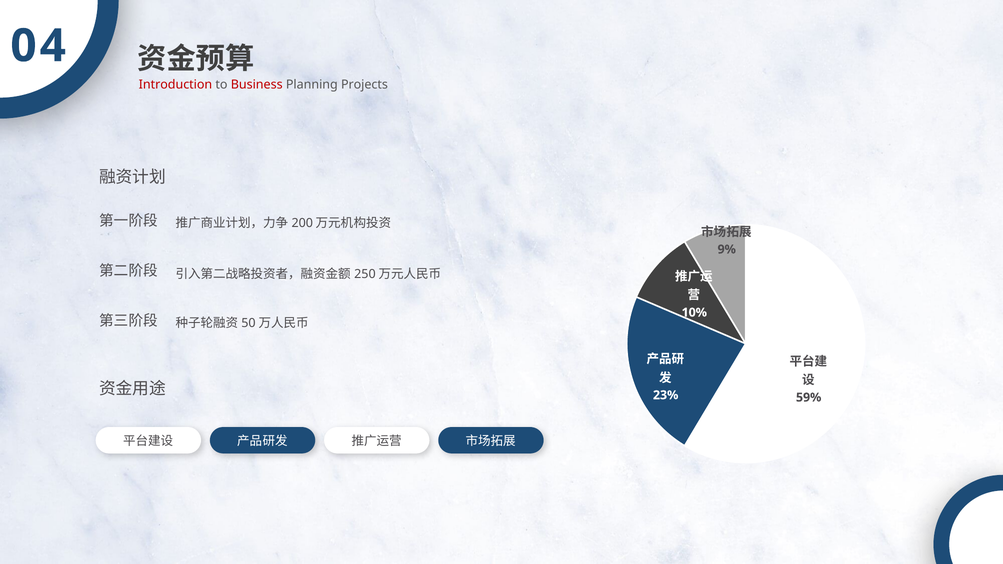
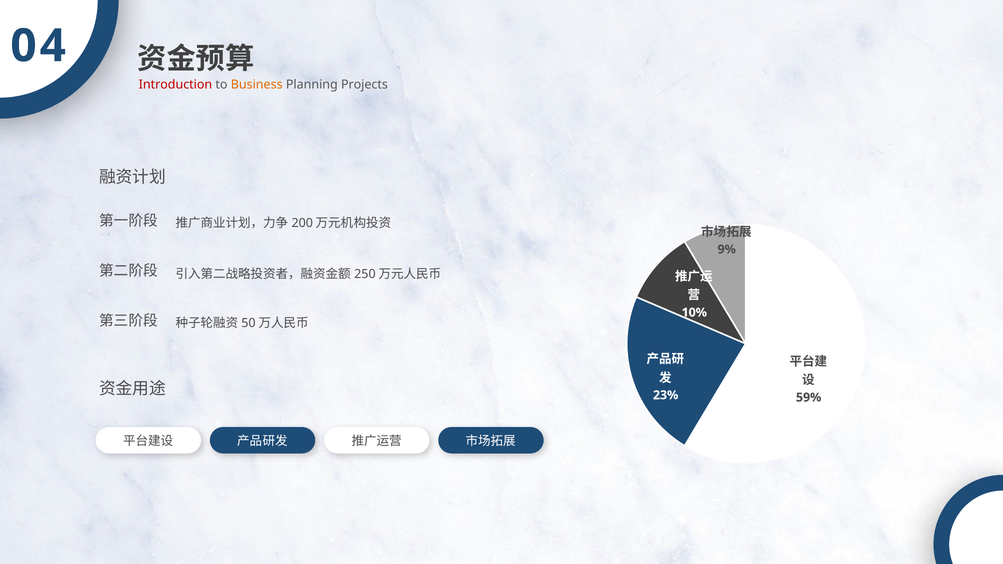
Business colour: red -> orange
